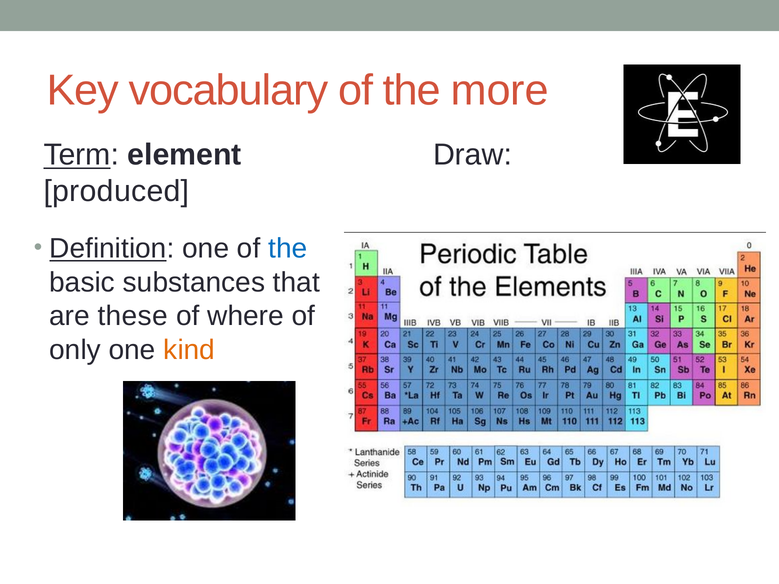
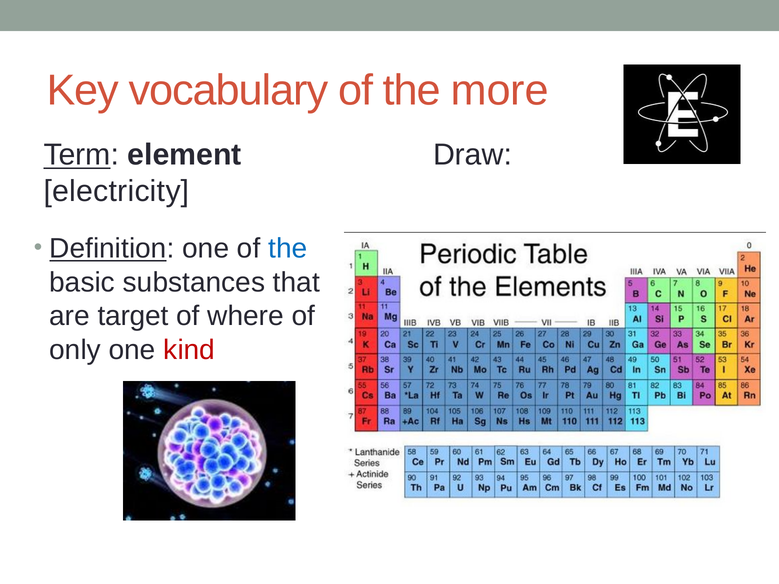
produced: produced -> electricity
these: these -> target
kind colour: orange -> red
